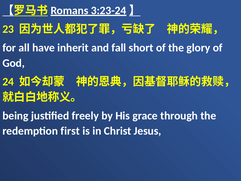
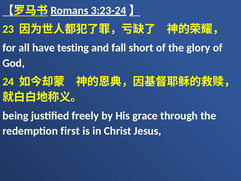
inherit: inherit -> testing
